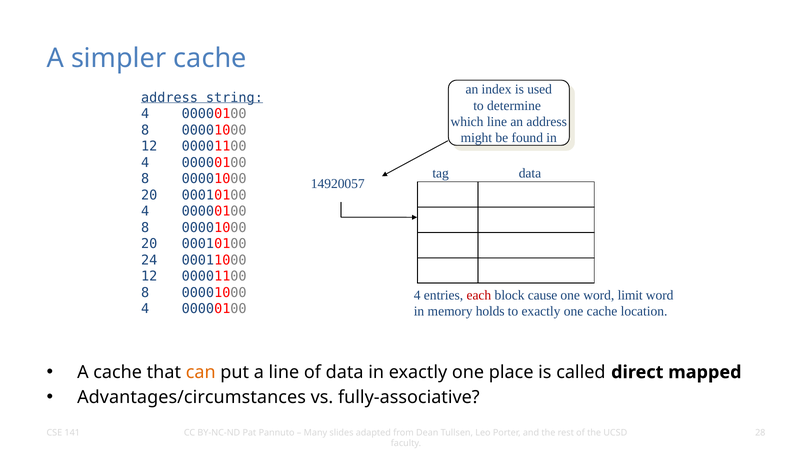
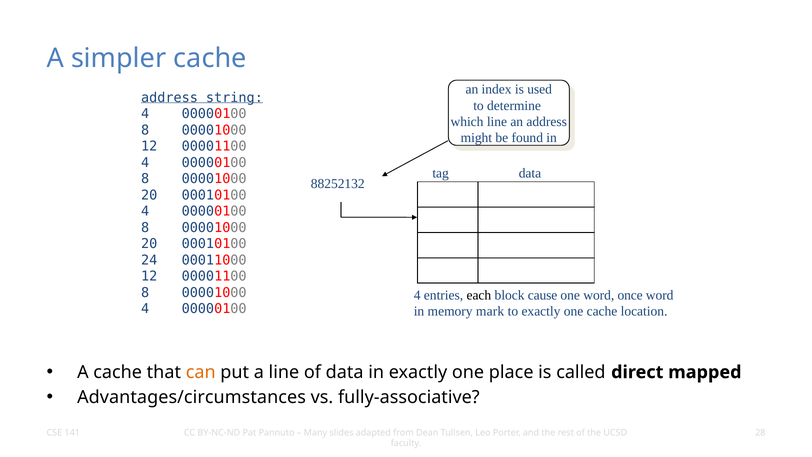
14920057: 14920057 -> 88252132
each colour: red -> black
limit: limit -> once
holds: holds -> mark
